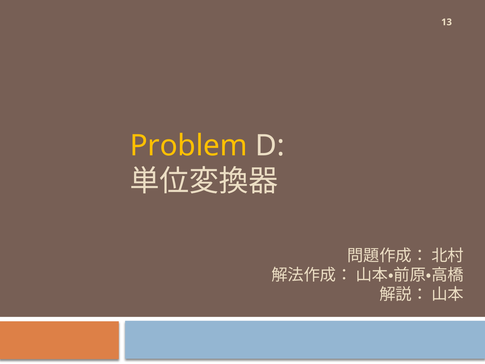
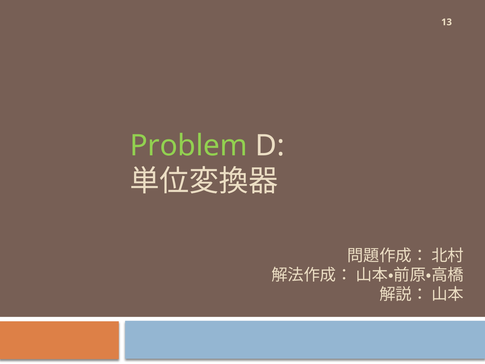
Problem colour: yellow -> light green
